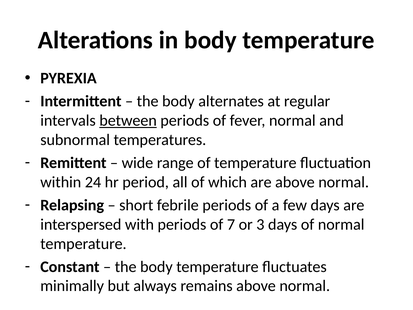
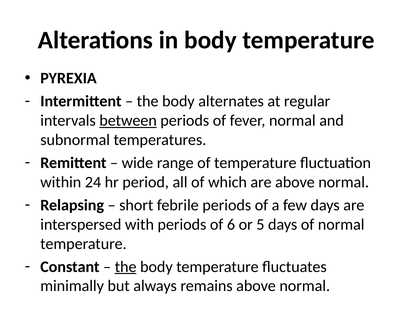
7: 7 -> 6
3: 3 -> 5
the at (126, 266) underline: none -> present
